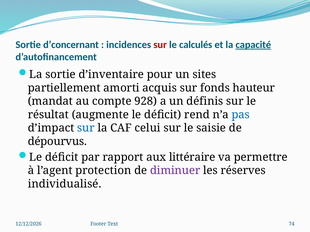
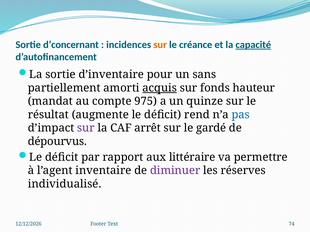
sur at (160, 45) colour: red -> orange
calculés: calculés -> créance
sites: sites -> sans
acquis underline: none -> present
928: 928 -> 975
définis: définis -> quinze
sur at (86, 128) colour: blue -> purple
celui: celui -> arrêt
saisie: saisie -> gardé
protection: protection -> inventaire
